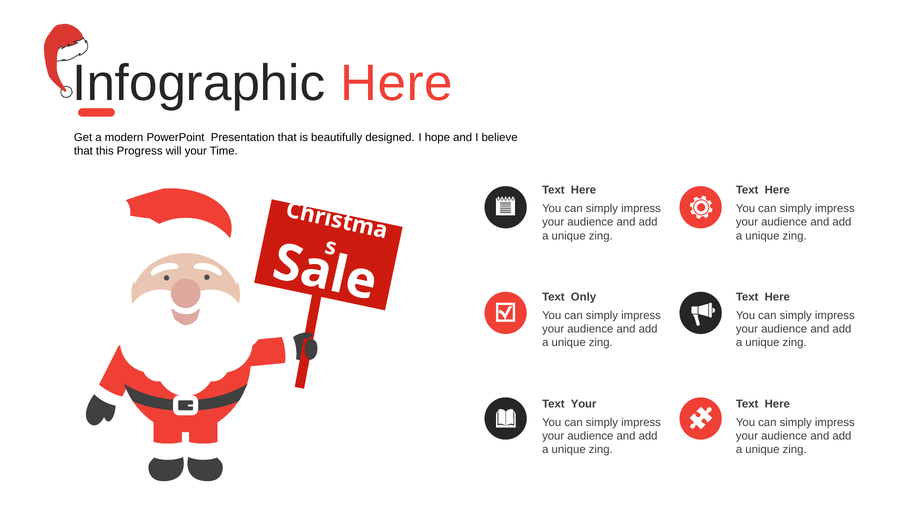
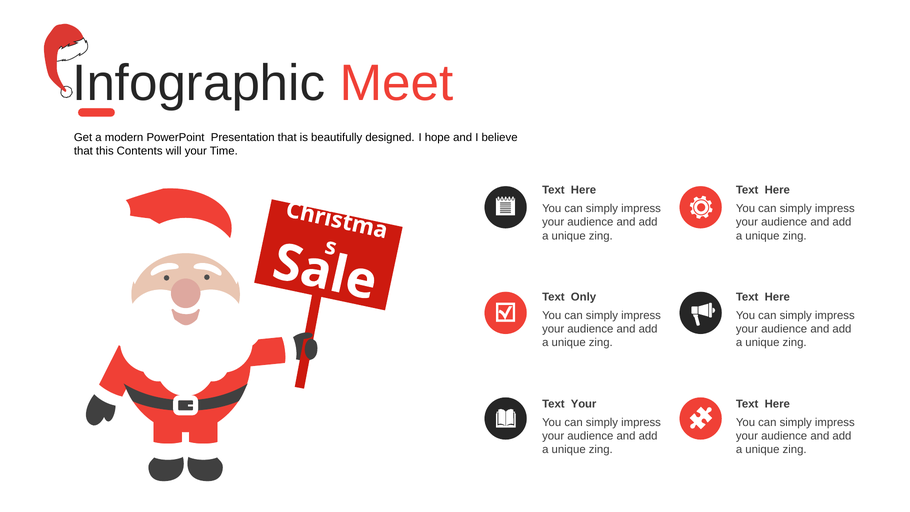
Infographic Here: Here -> Meet
Progress: Progress -> Contents
